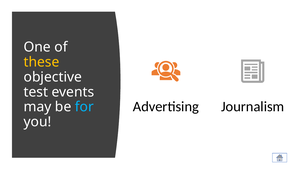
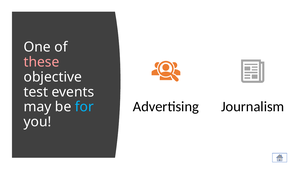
these colour: yellow -> pink
